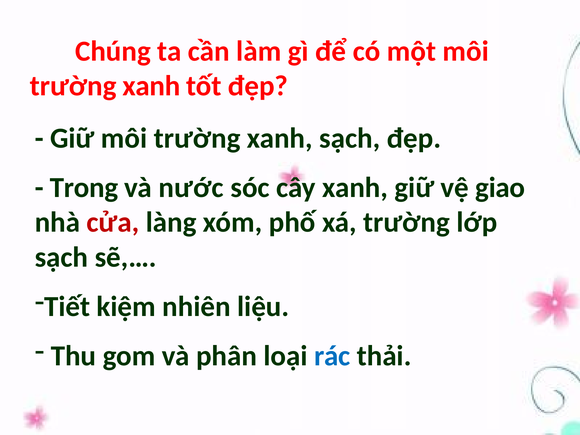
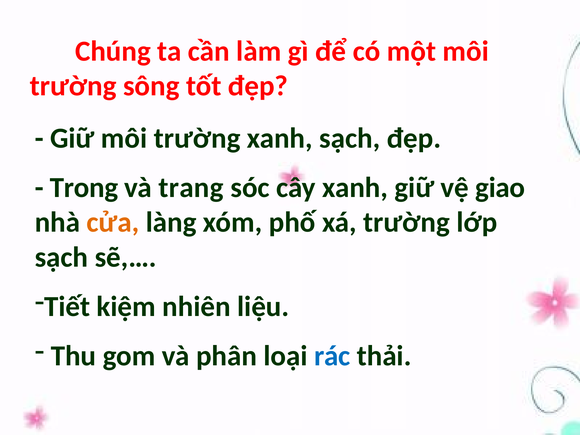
xanh at (151, 86): xanh -> sông
nước: nước -> trang
cửa colour: red -> orange
